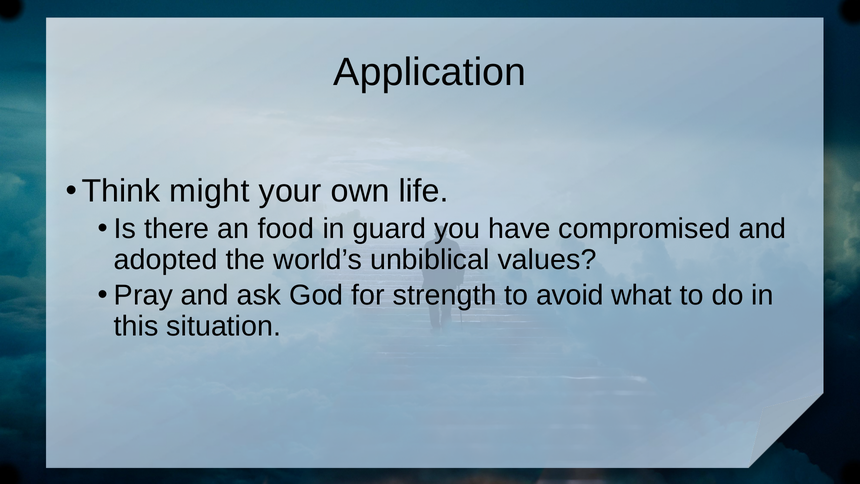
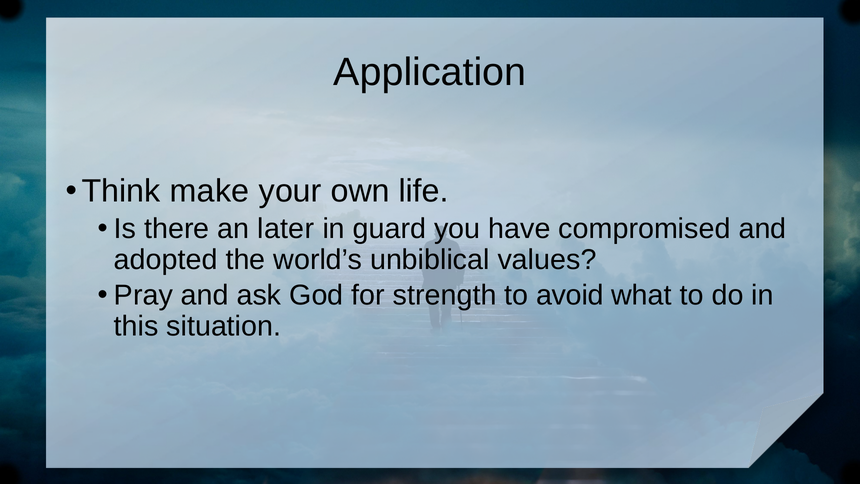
might: might -> make
food: food -> later
